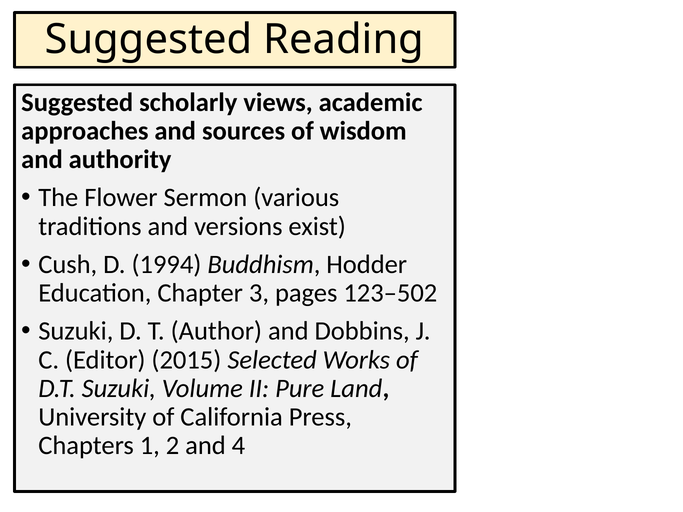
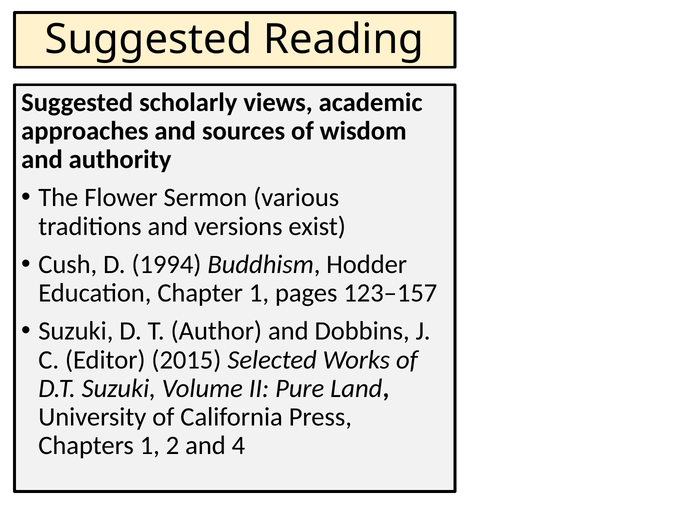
Chapter 3: 3 -> 1
123–502: 123–502 -> 123–157
